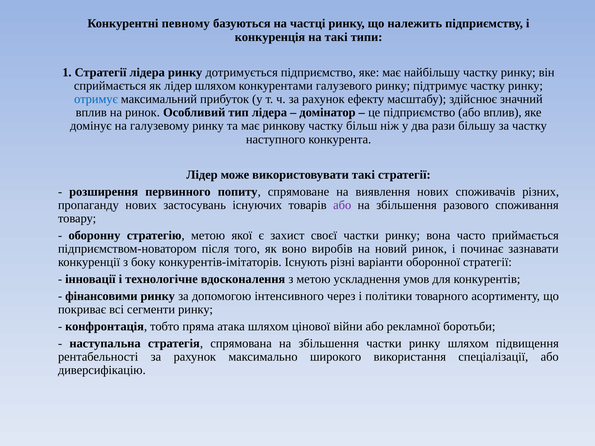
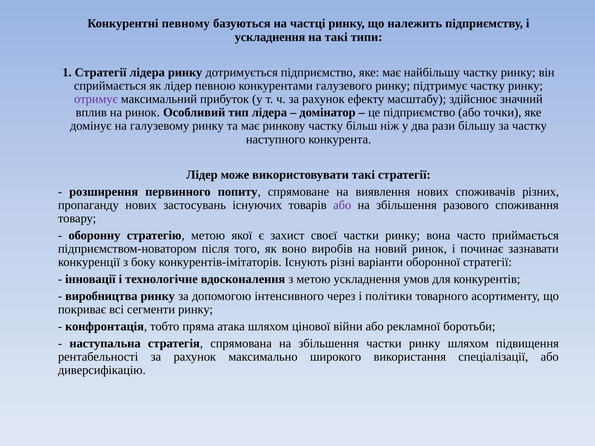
конкуренція at (270, 37): конкуренція -> ускладнення
лідер шляхом: шляхом -> певною
отримує colour: blue -> purple
або вплив: вплив -> точки
фінансовими: фінансовими -> виробництва
